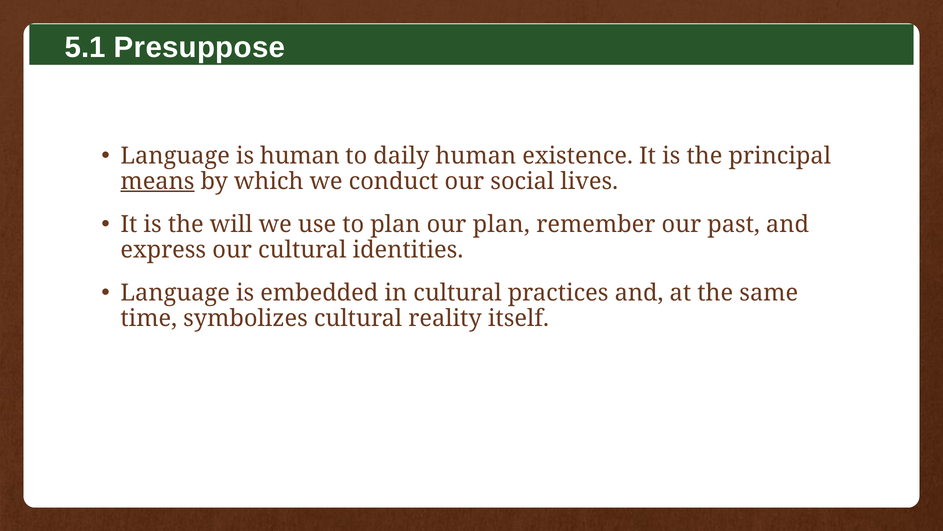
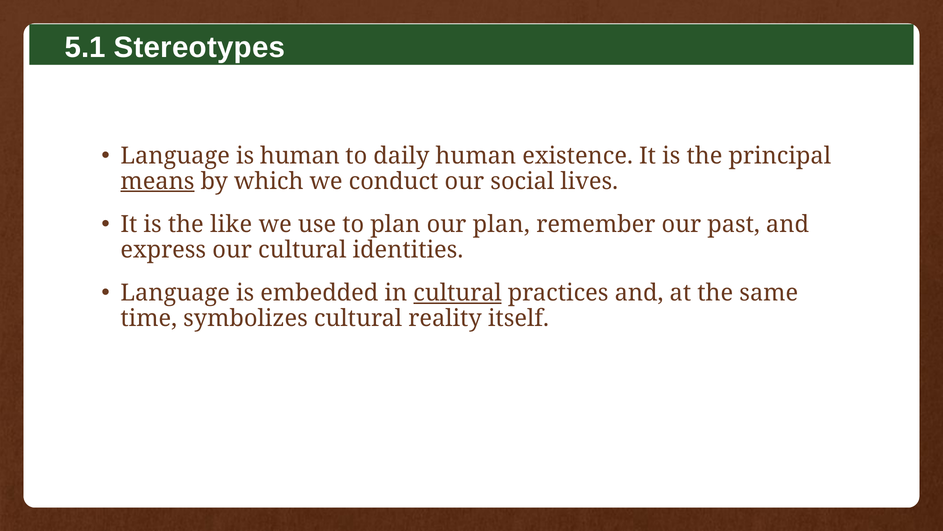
Presuppose: Presuppose -> Stereotypes
will: will -> like
cultural at (458, 293) underline: none -> present
